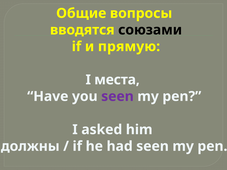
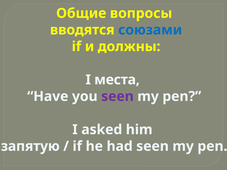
союзами colour: black -> blue
прямую: прямую -> должны
должны: должны -> запятую
